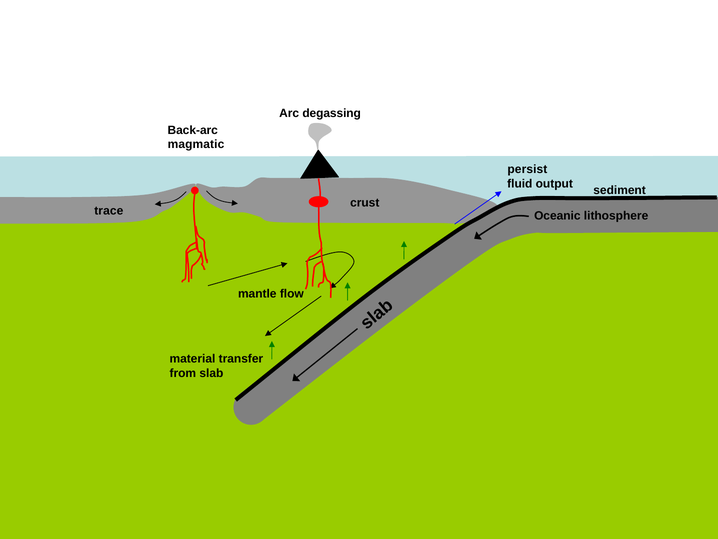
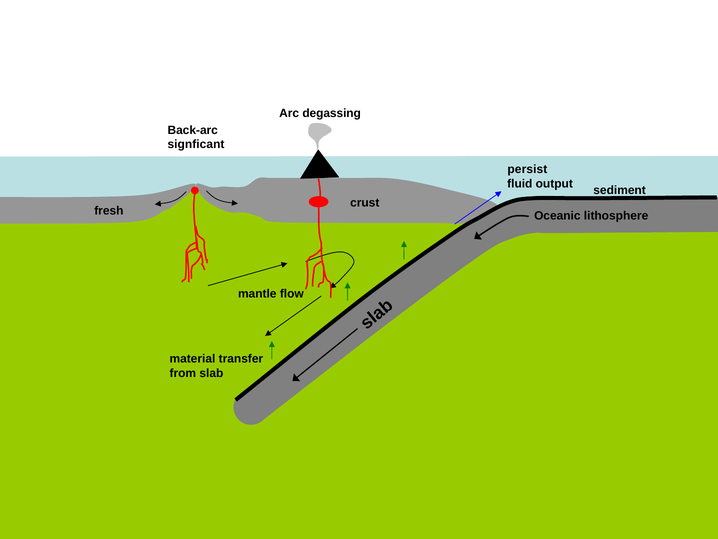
magmatic: magmatic -> signficant
trace: trace -> fresh
